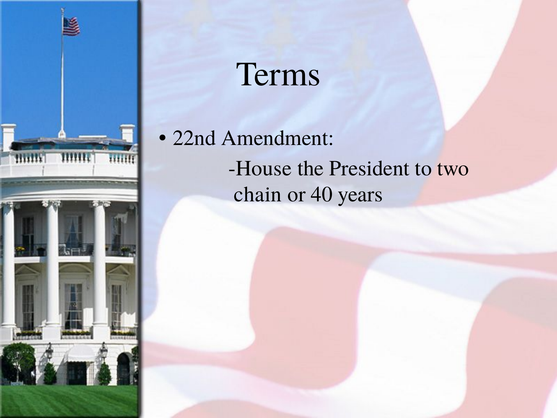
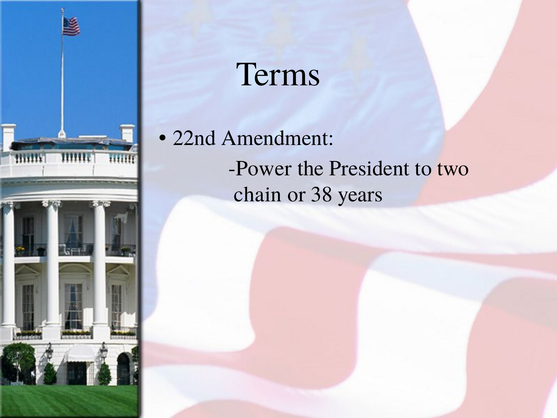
House: House -> Power
40: 40 -> 38
